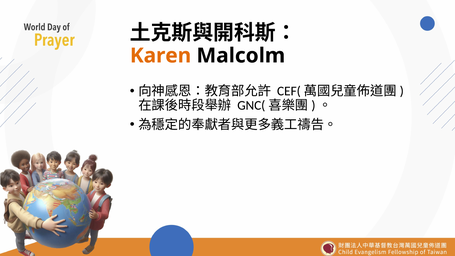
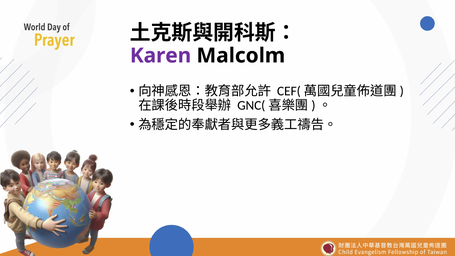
Karen colour: orange -> purple
